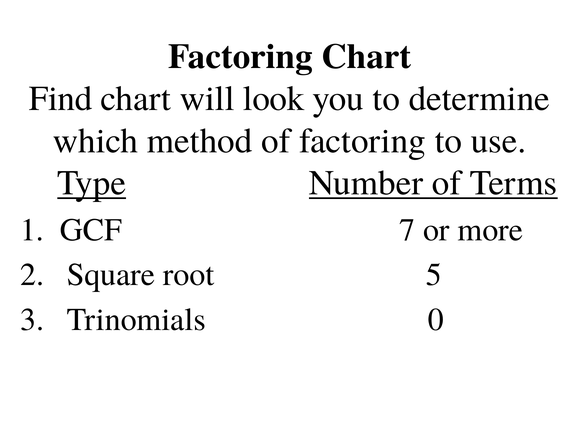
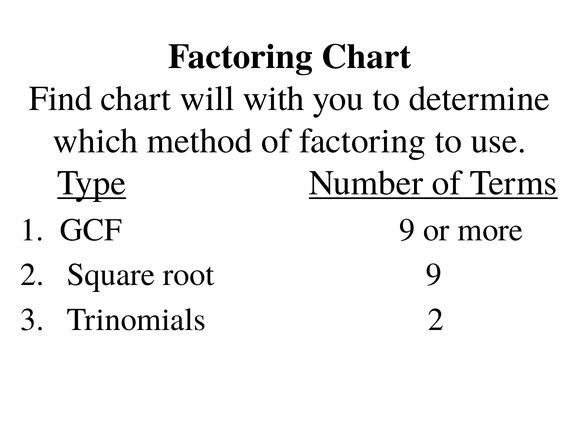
look: look -> with
GCF 7: 7 -> 9
root 5: 5 -> 9
Trinomials 0: 0 -> 2
